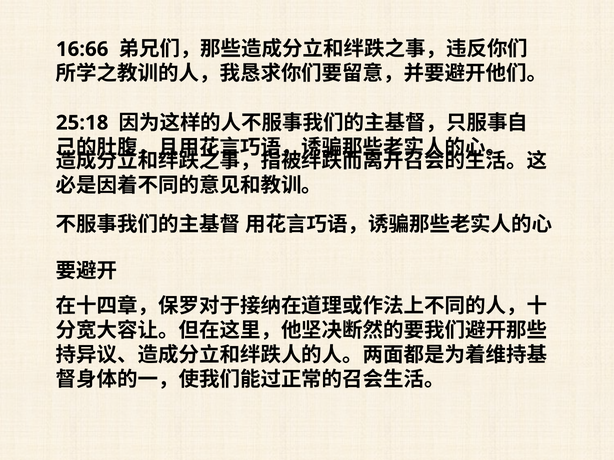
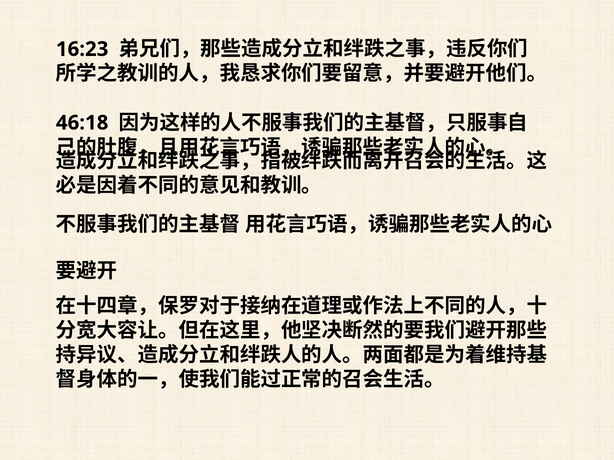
16:66: 16:66 -> 16:23
25:18: 25:18 -> 46:18
